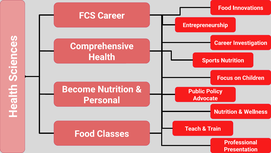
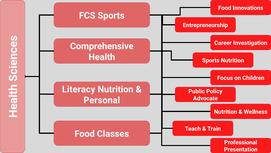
FCS Career: Career -> Sports
Become: Become -> Literacy
